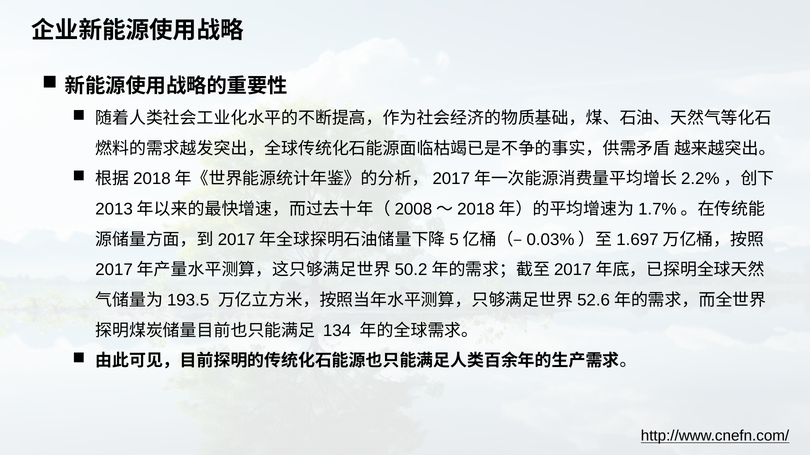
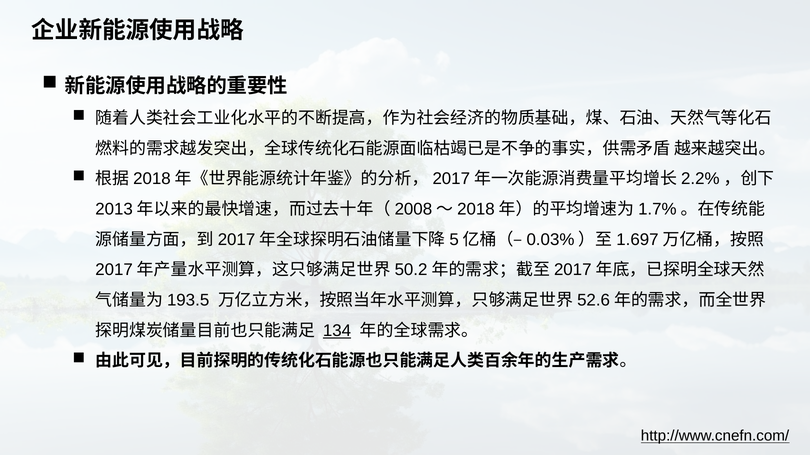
134 underline: none -> present
